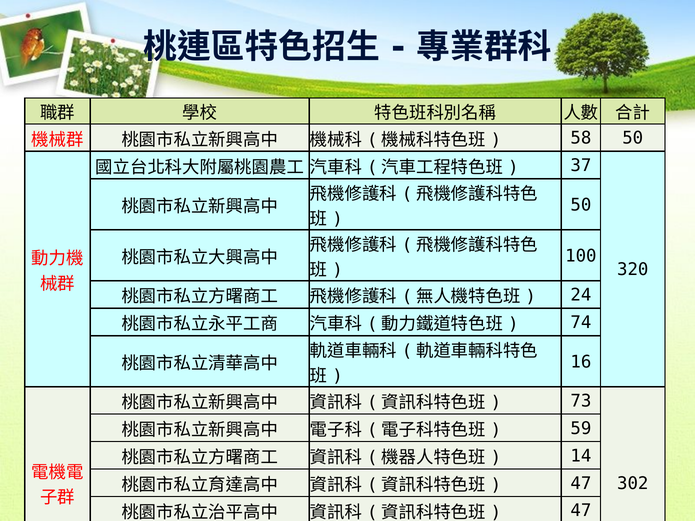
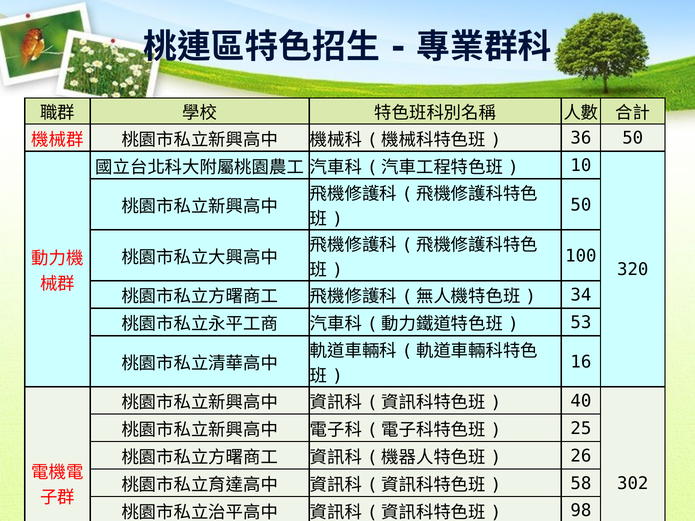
58: 58 -> 36
37: 37 -> 10
24: 24 -> 34
74: 74 -> 53
73: 73 -> 40
59: 59 -> 25
14: 14 -> 26
47 at (581, 484): 47 -> 58
47 at (581, 511): 47 -> 98
